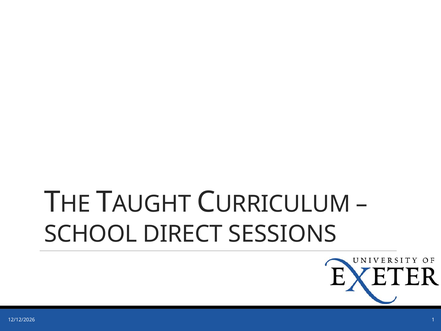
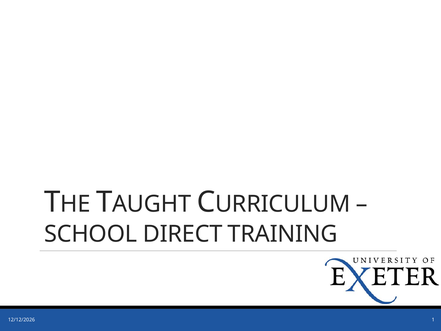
SESSIONS: SESSIONS -> TRAINING
